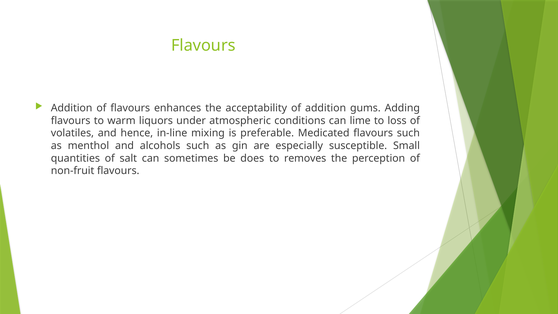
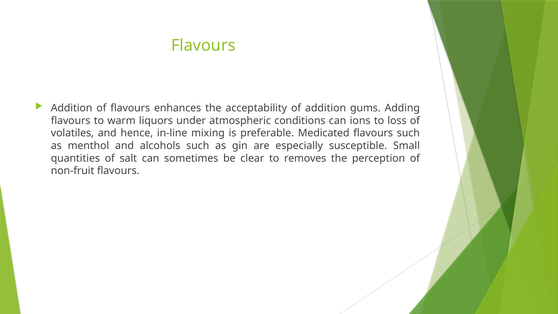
lime: lime -> ions
does: does -> clear
